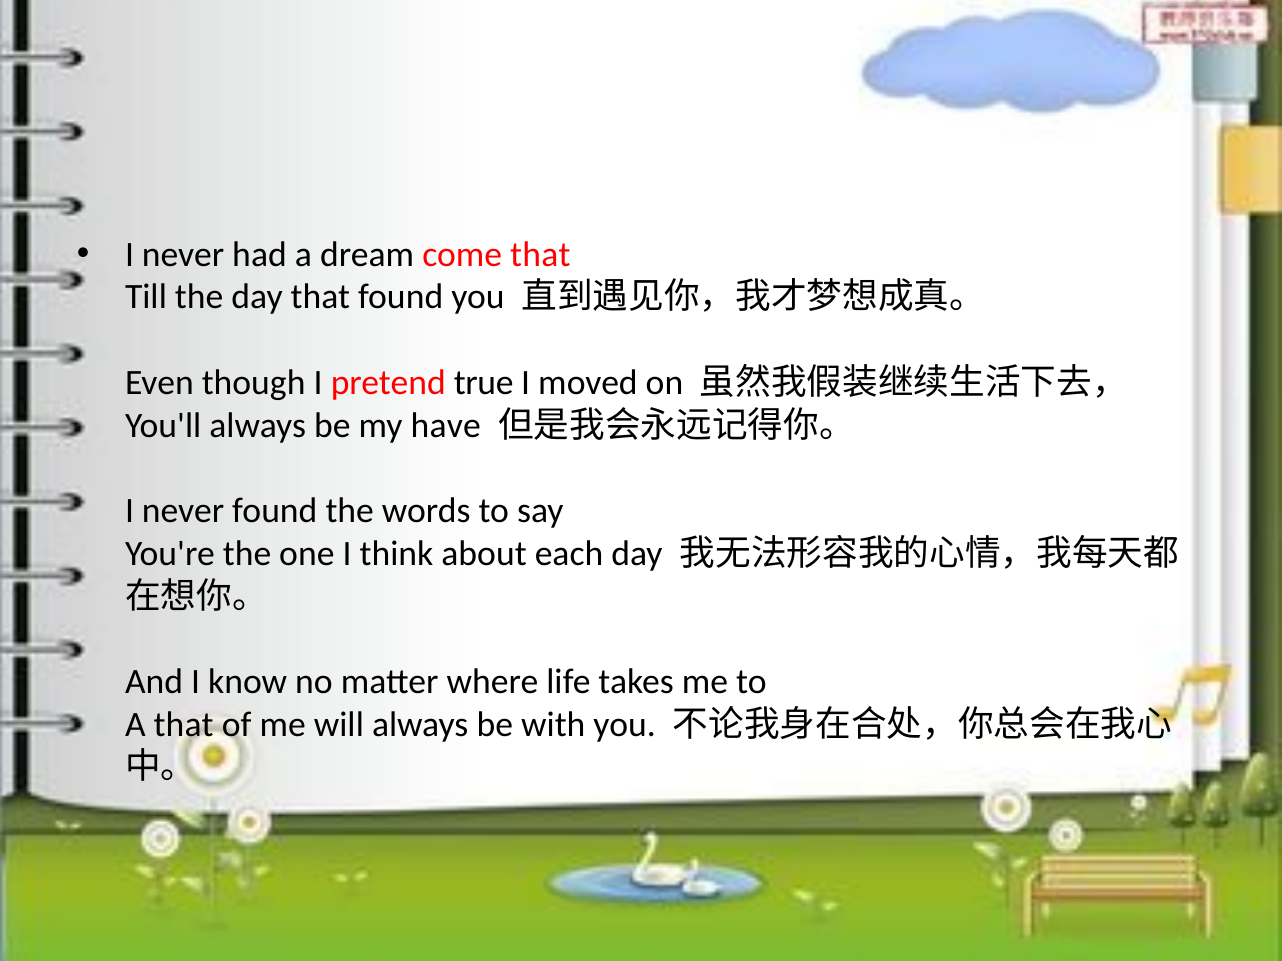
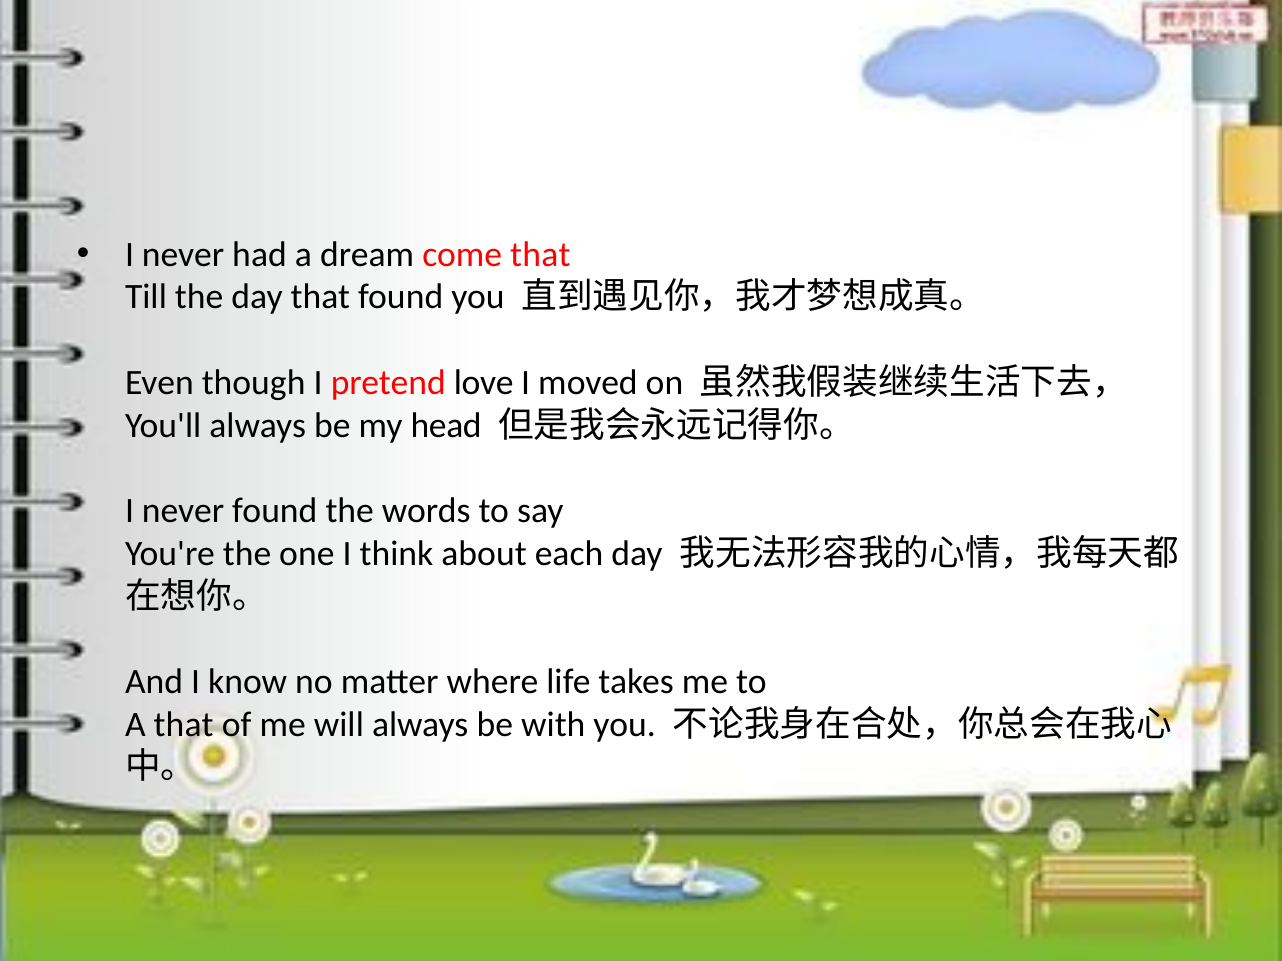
true: true -> love
have: have -> head
